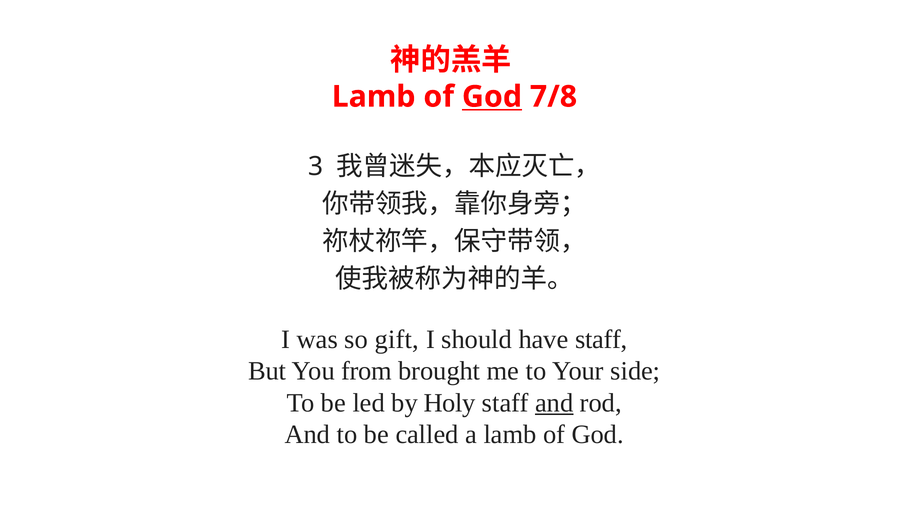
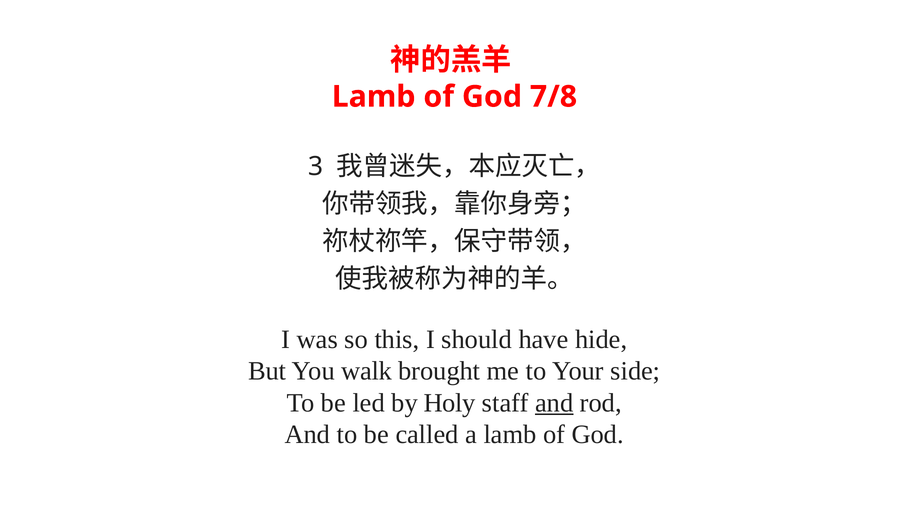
God at (492, 97) underline: present -> none
gift: gift -> this
have staff: staff -> hide
from: from -> walk
